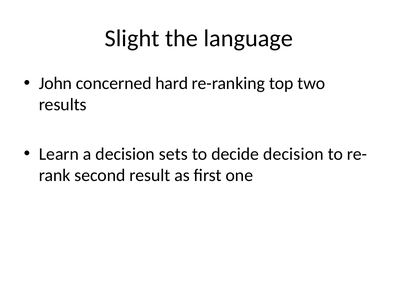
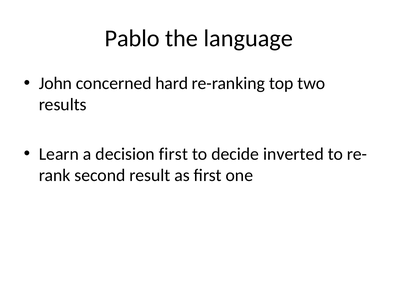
Slight: Slight -> Pablo
decision sets: sets -> first
decide decision: decision -> inverted
